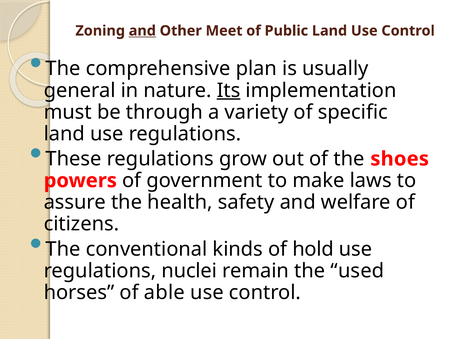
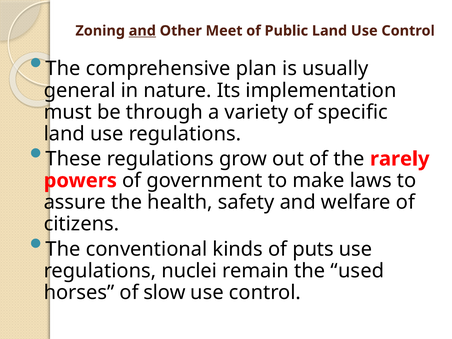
Its underline: present -> none
shoes: shoes -> rarely
hold: hold -> puts
able: able -> slow
